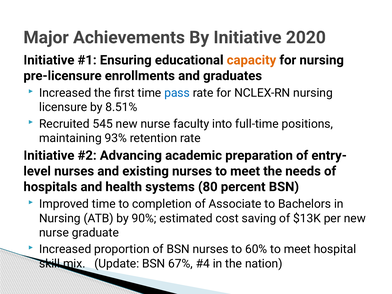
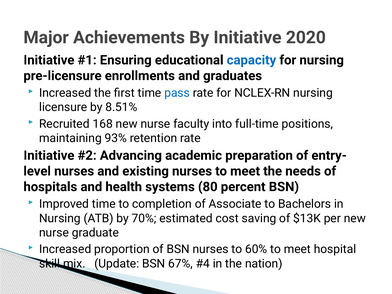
capacity colour: orange -> blue
545: 545 -> 168
90%: 90% -> 70%
